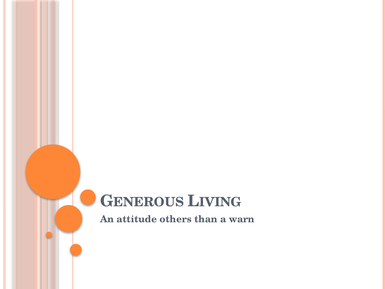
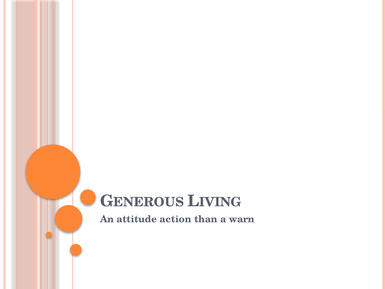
others: others -> action
